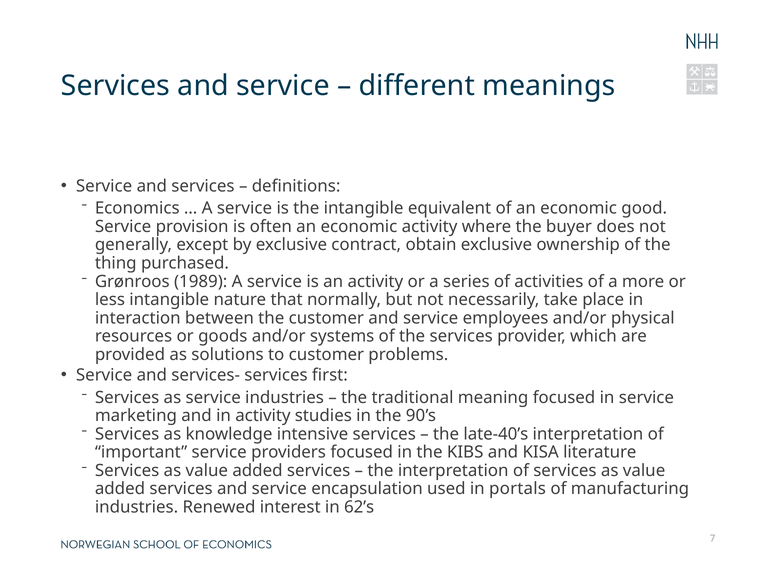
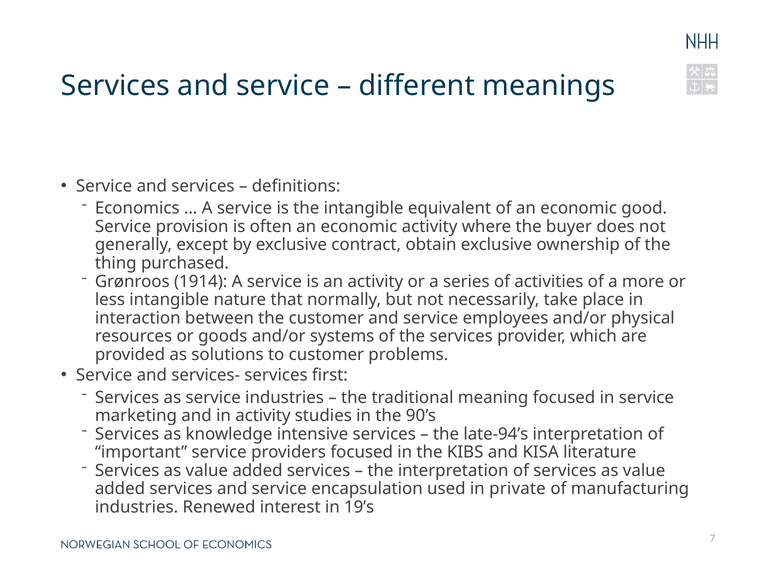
1989: 1989 -> 1914
late-40’s: late-40’s -> late-94’s
portals: portals -> private
62’s: 62’s -> 19’s
